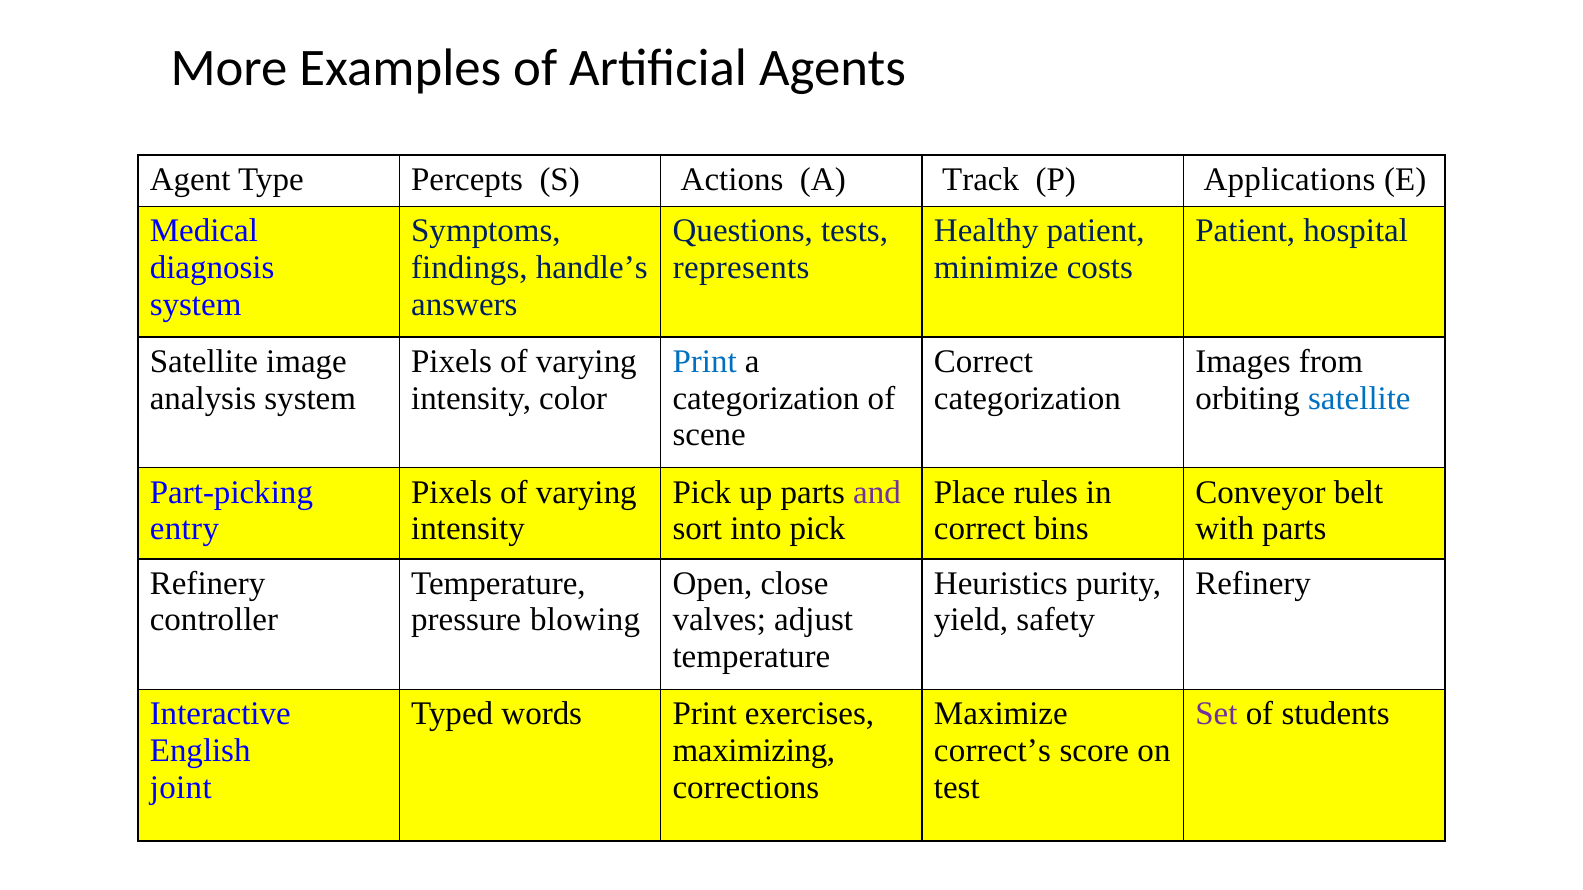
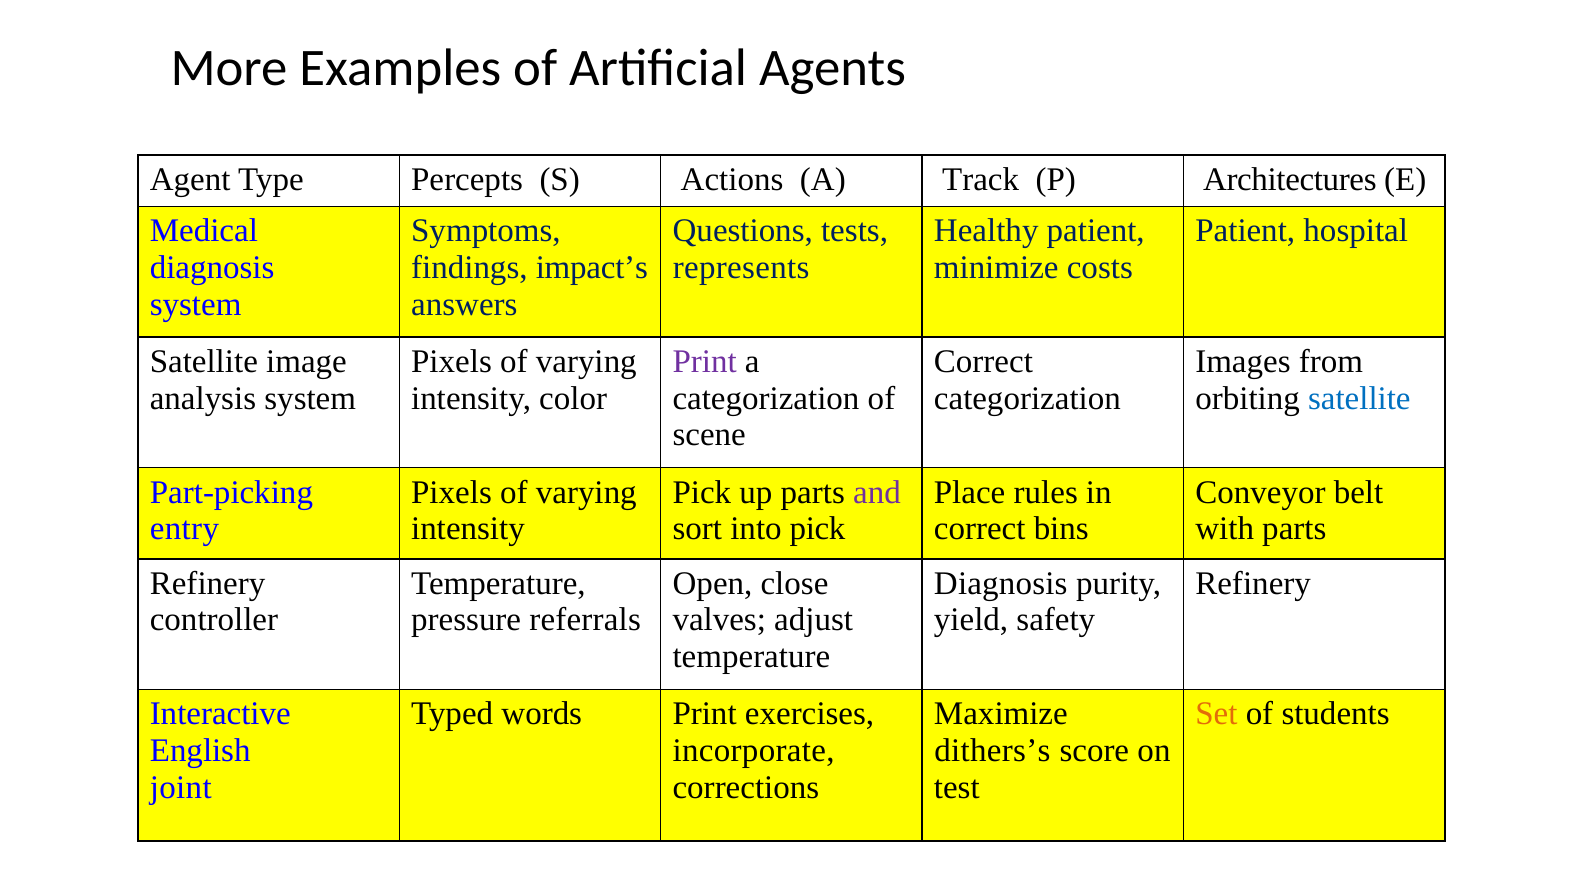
Applications: Applications -> Architectures
handle’s: handle’s -> impact’s
Print at (705, 362) colour: blue -> purple
Heuristics at (1001, 584): Heuristics -> Diagnosis
blowing: blowing -> referrals
Set colour: purple -> orange
maximizing: maximizing -> incorporate
correct’s: correct’s -> dithers’s
